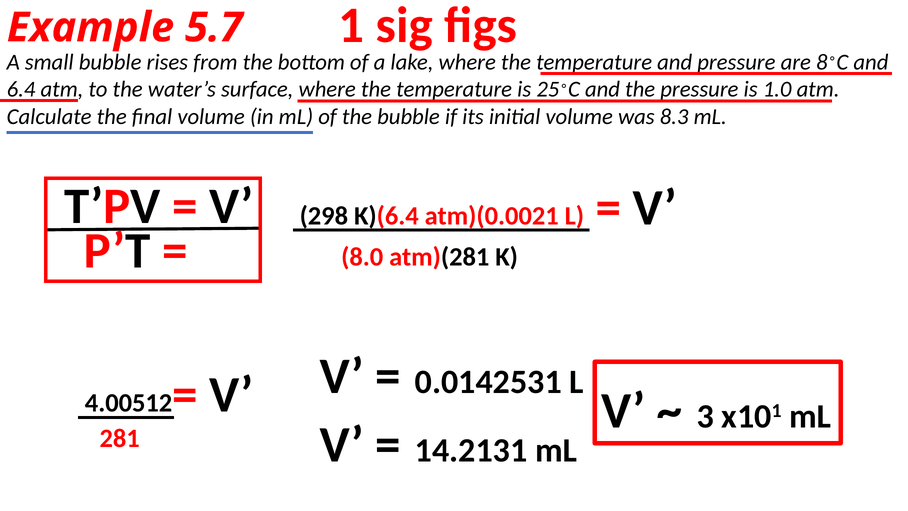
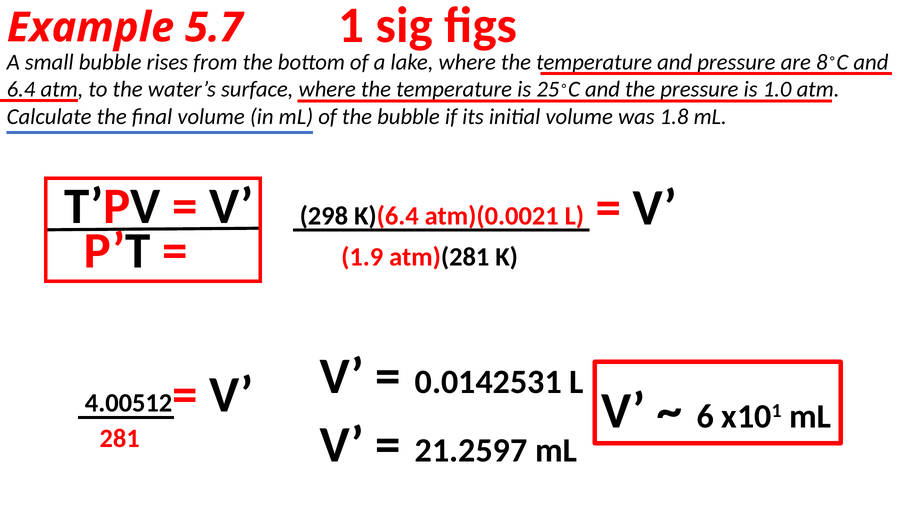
8.3: 8.3 -> 1.8
8.0: 8.0 -> 1.9
3: 3 -> 6
14.2131: 14.2131 -> 21.2597
